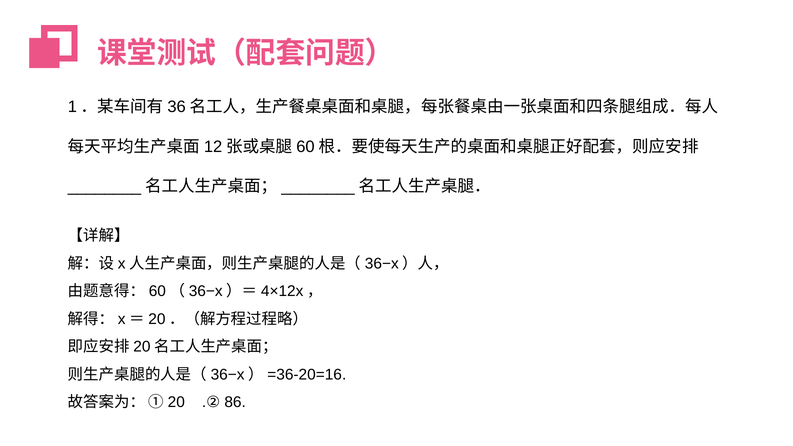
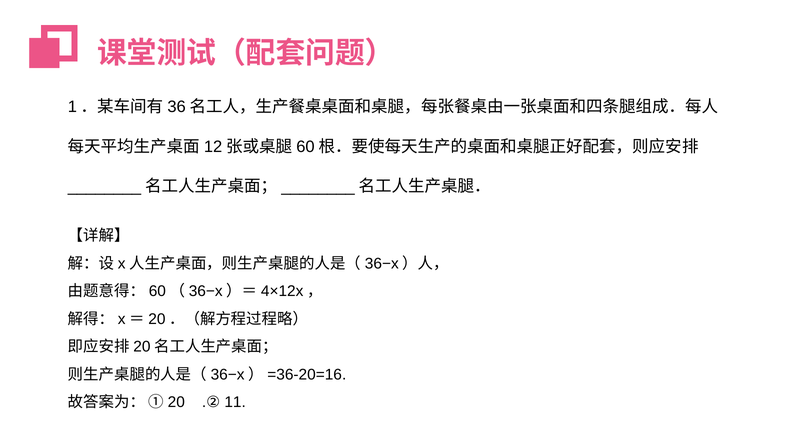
86: 86 -> 11
